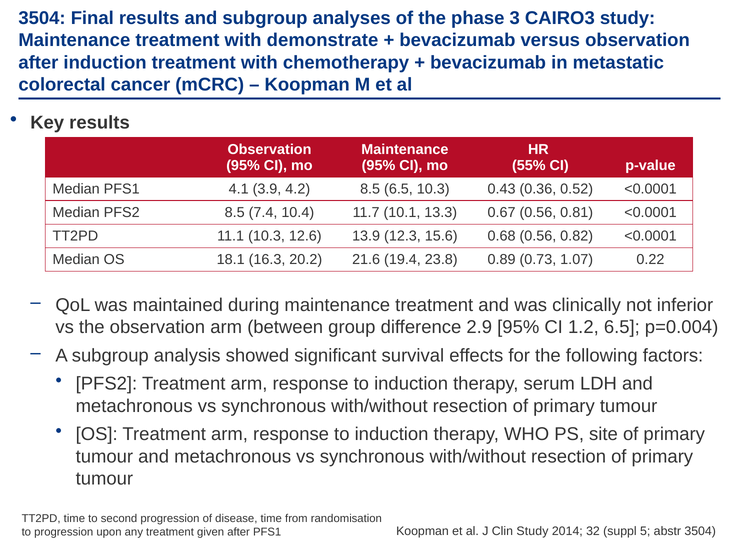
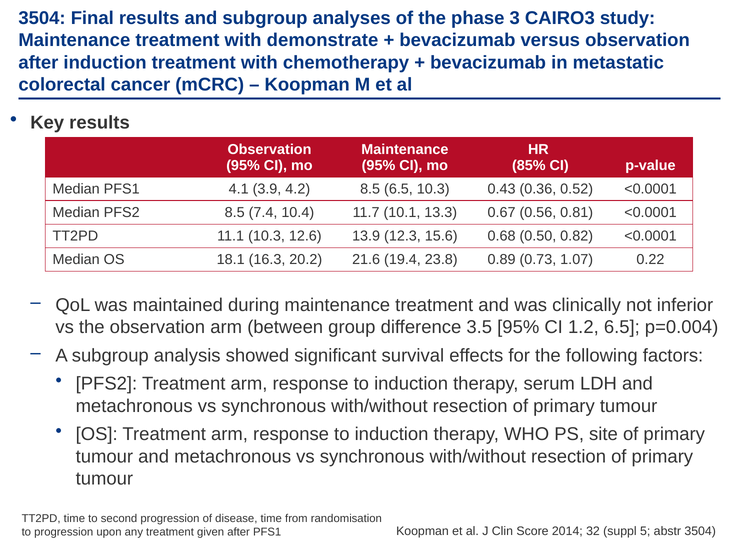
55%: 55% -> 85%
0.68 0.56: 0.56 -> 0.50
2.9: 2.9 -> 3.5
Clin Study: Study -> Score
